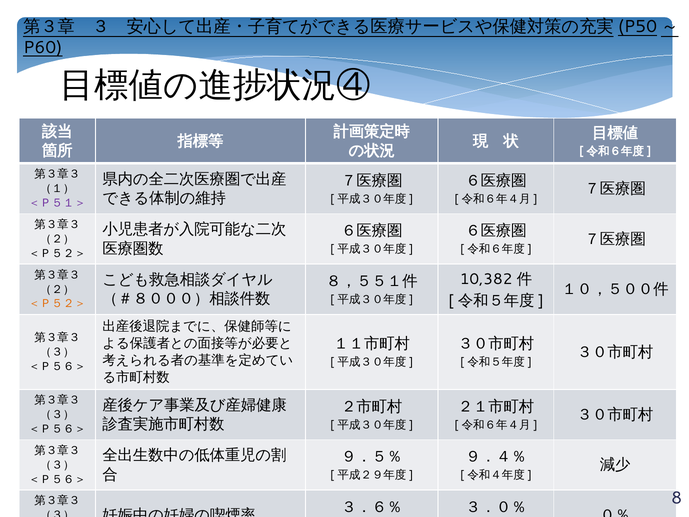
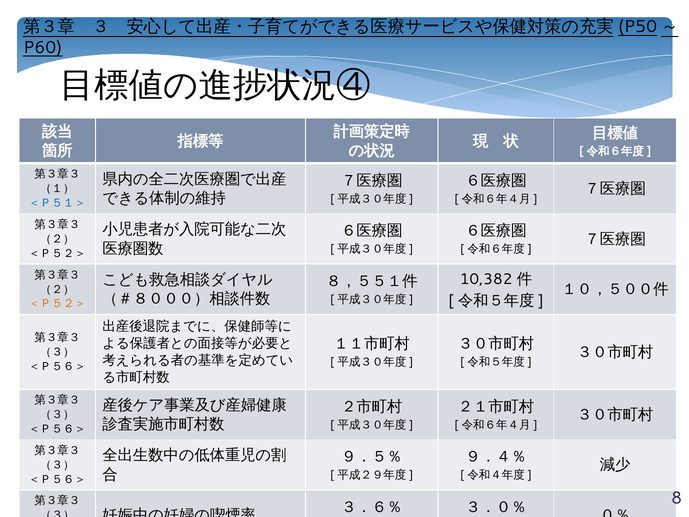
＜Ｐ５１＞ colour: purple -> blue
